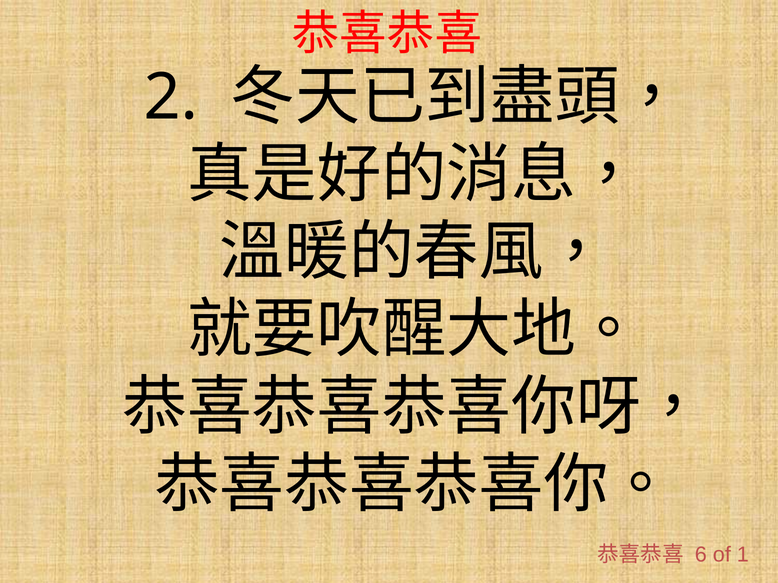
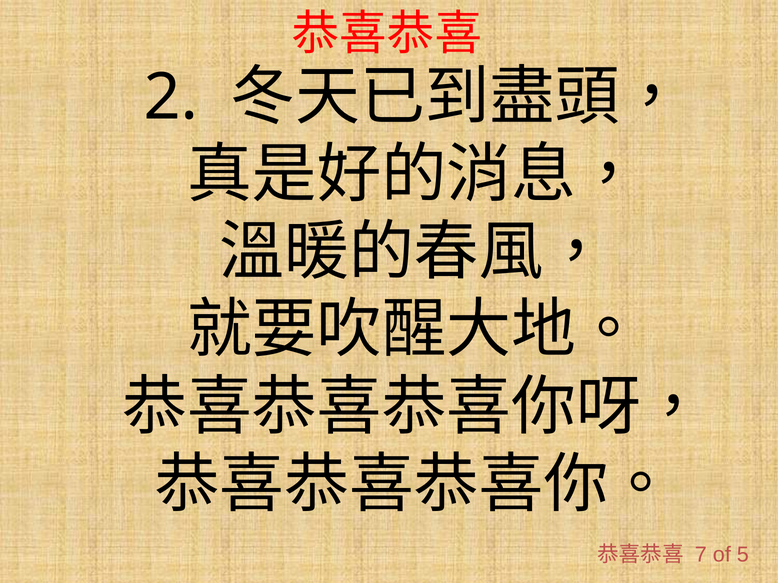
6: 6 -> 7
1: 1 -> 5
